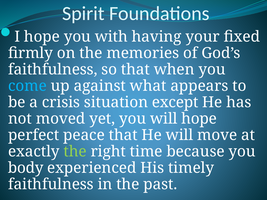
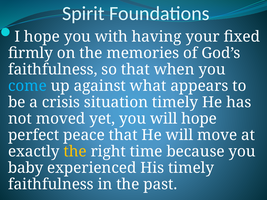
situation except: except -> timely
the at (75, 152) colour: light green -> yellow
body: body -> baby
